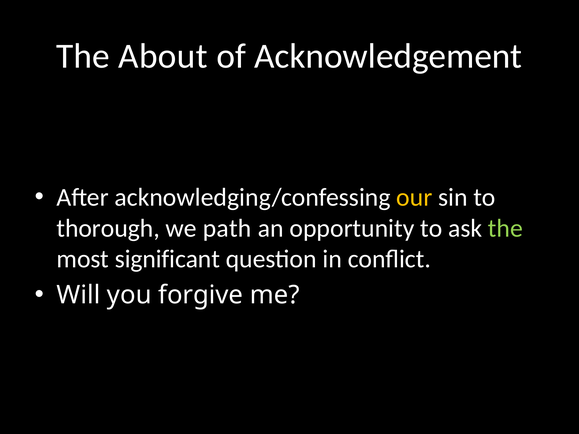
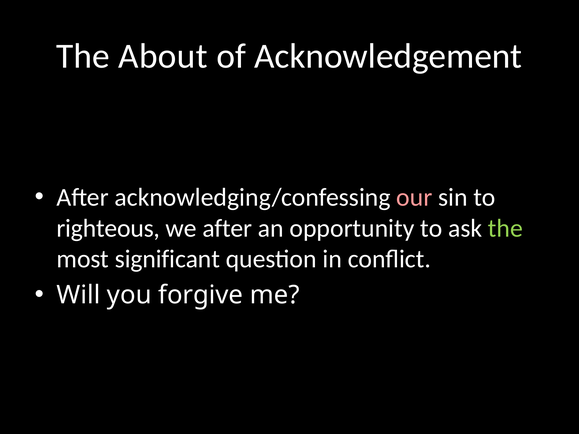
our colour: yellow -> pink
thorough: thorough -> righteous
we path: path -> after
